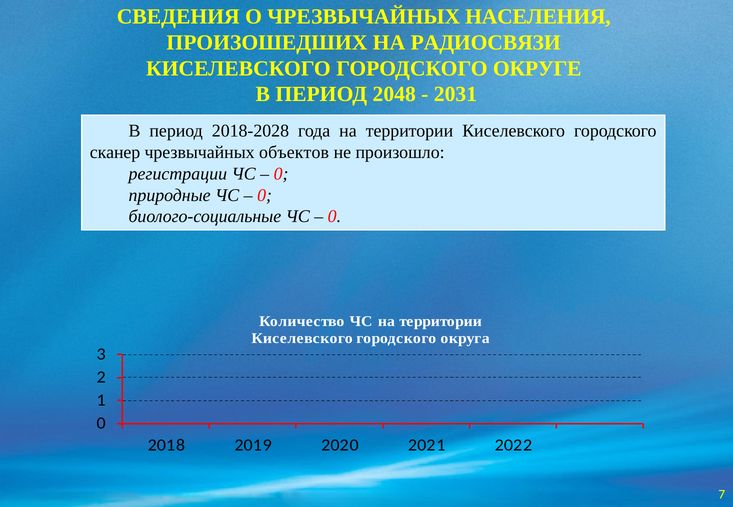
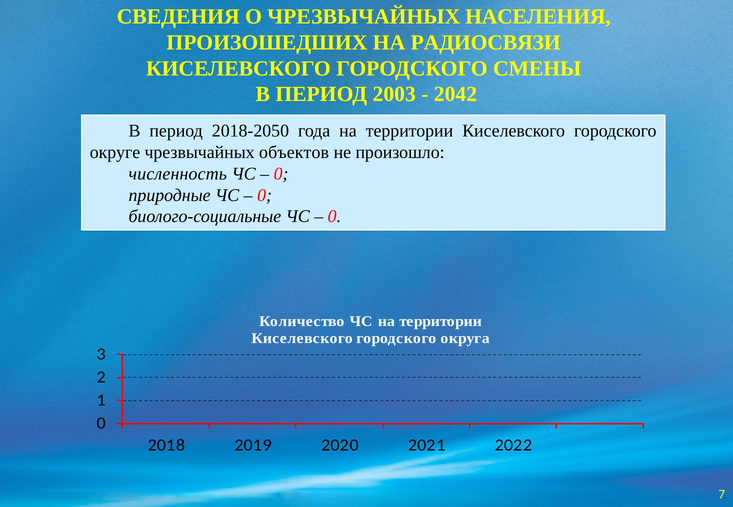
ОКРУГЕ: ОКРУГЕ -> СМЕНЫ
2048: 2048 -> 2003
2031: 2031 -> 2042
2018-2028: 2018-2028 -> 2018-2050
сканер: сканер -> округе
регистрации: регистрации -> численность
